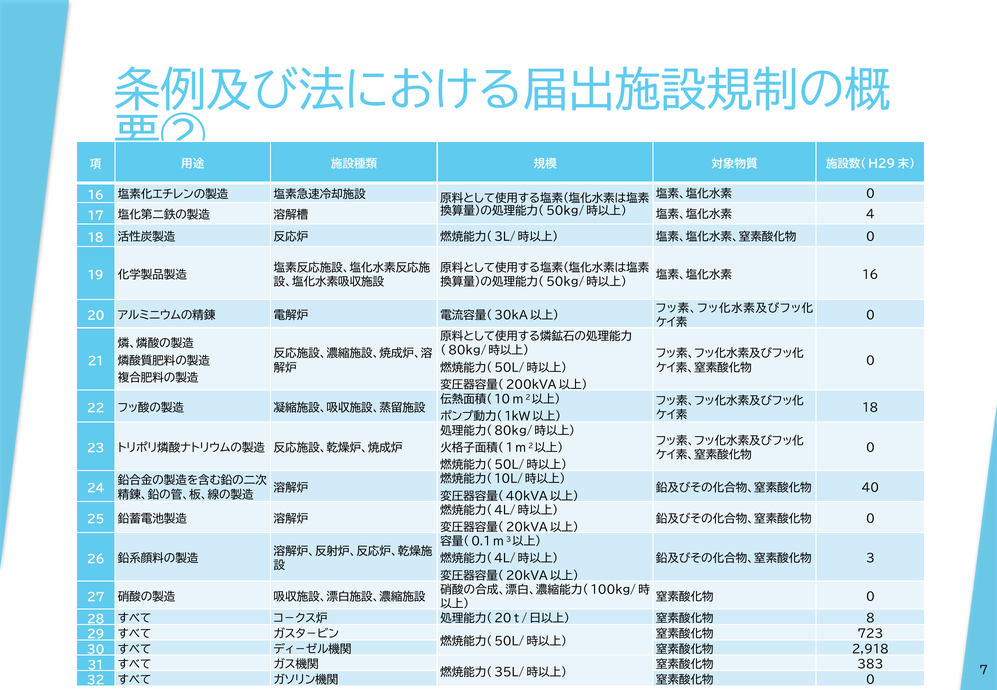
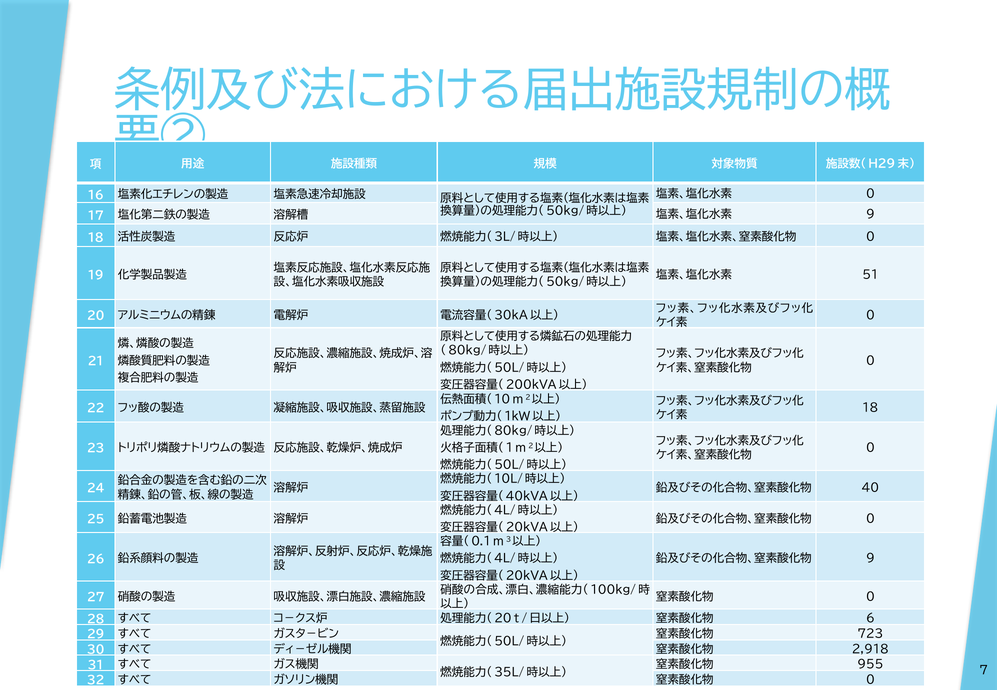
4 at (870, 215): 4 -> 9
16 at (870, 275): 16 -> 51
3 at (870, 559): 3 -> 9
8: 8 -> 6
383: 383 -> 955
